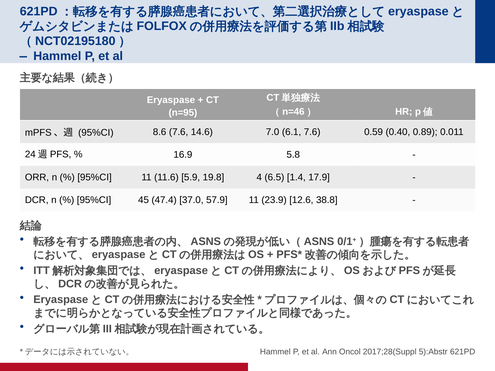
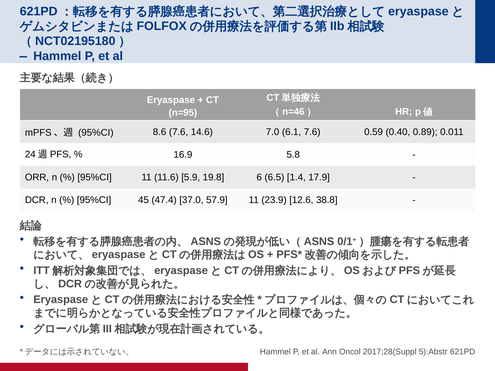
4: 4 -> 6
